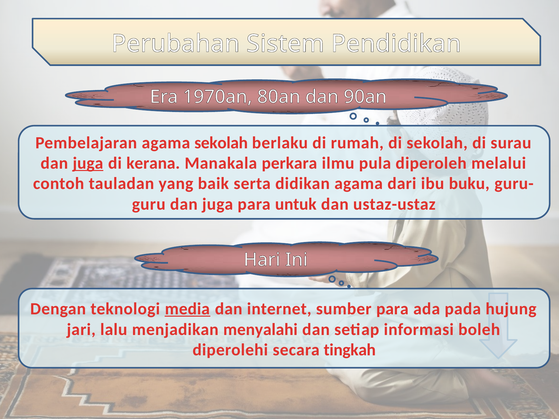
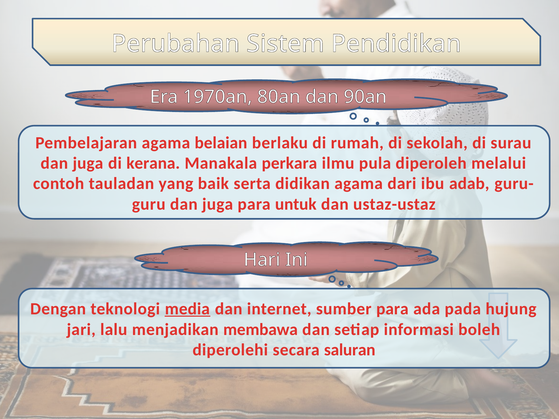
agama sekolah: sekolah -> belaian
juga at (88, 163) underline: present -> none
buku: buku -> adab
menyalahi: menyalahi -> membawa
tingkah: tingkah -> saluran
